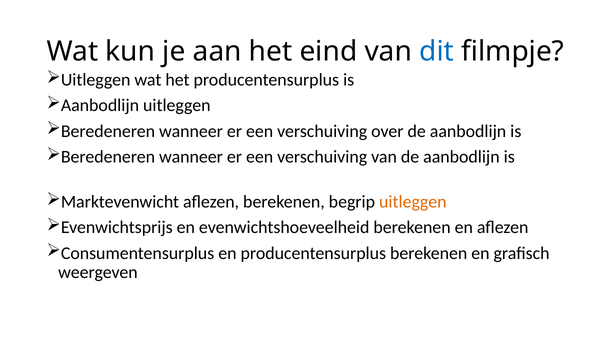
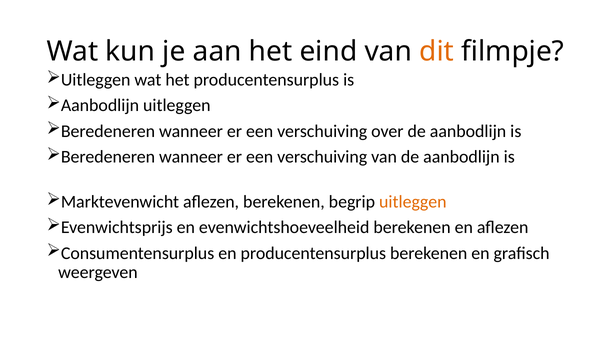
dit colour: blue -> orange
